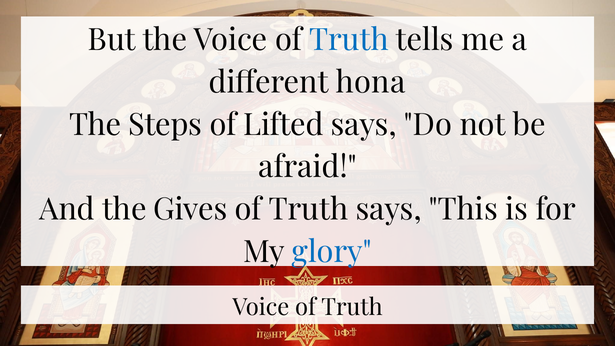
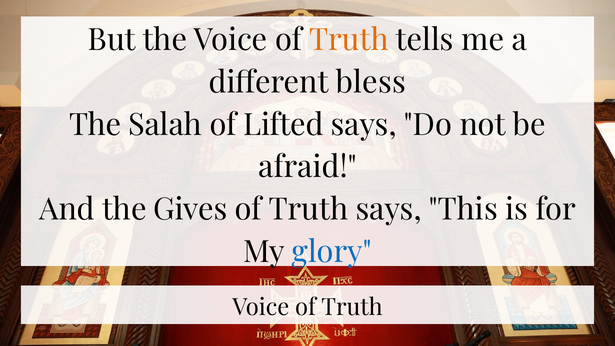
Truth at (349, 40) colour: blue -> orange
hona: hona -> bless
Steps: Steps -> Salah
